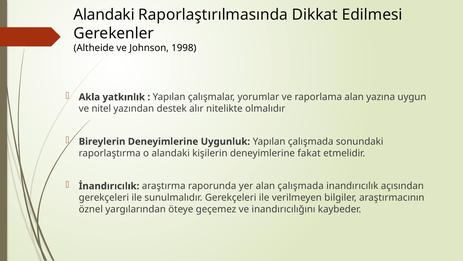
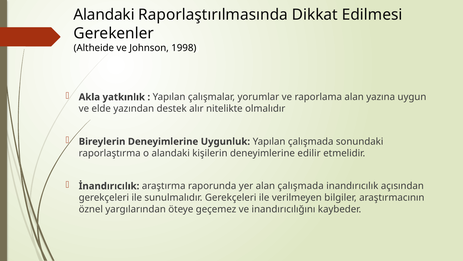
nitel: nitel -> elde
fakat: fakat -> edilir
